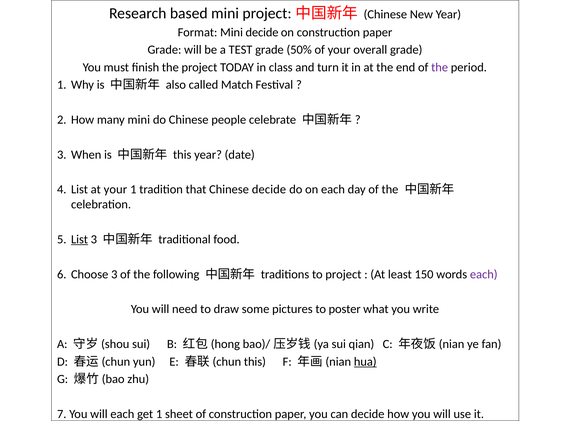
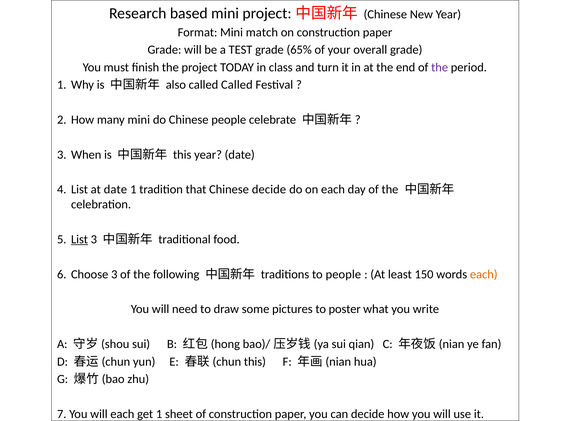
Mini decide: decide -> match
50%: 50% -> 65%
called Match: Match -> Called
at your: your -> date
to project: project -> people
each at (484, 274) colour: purple -> orange
hua underline: present -> none
